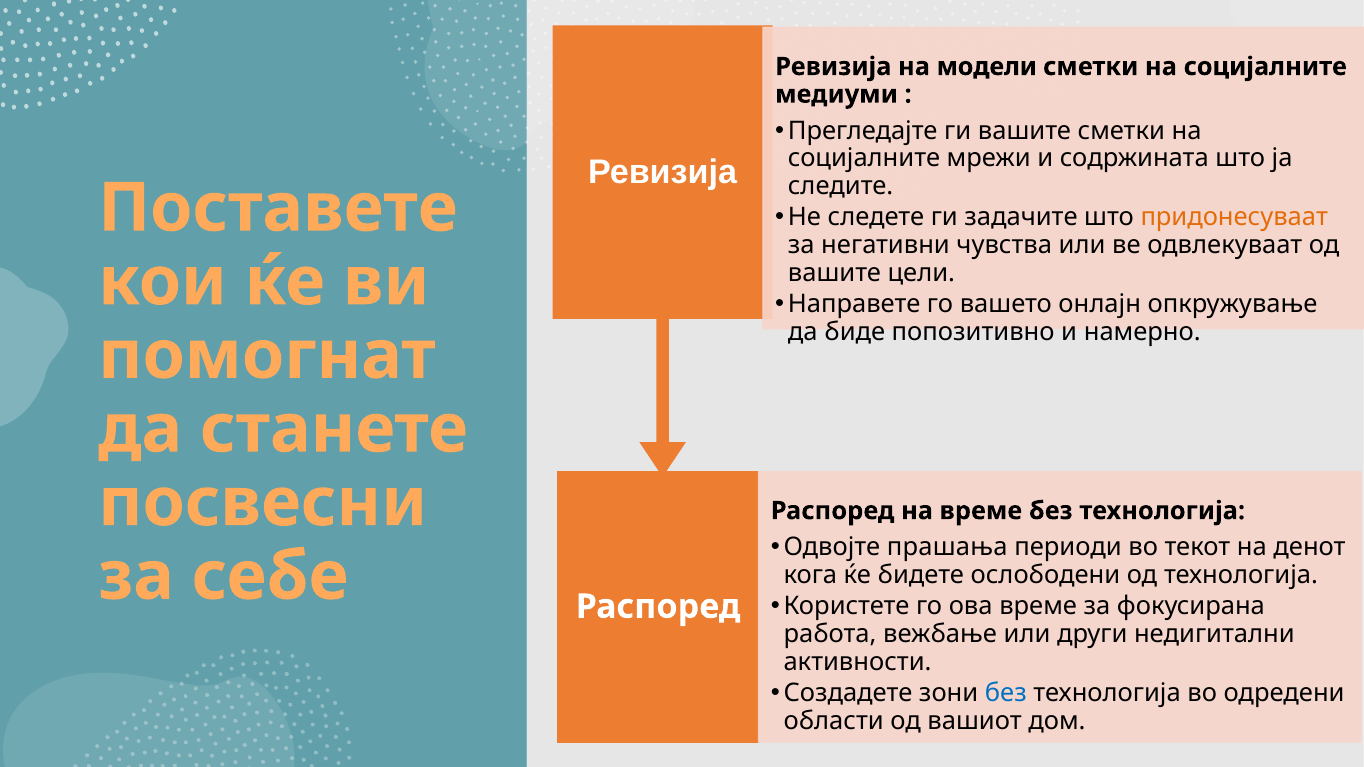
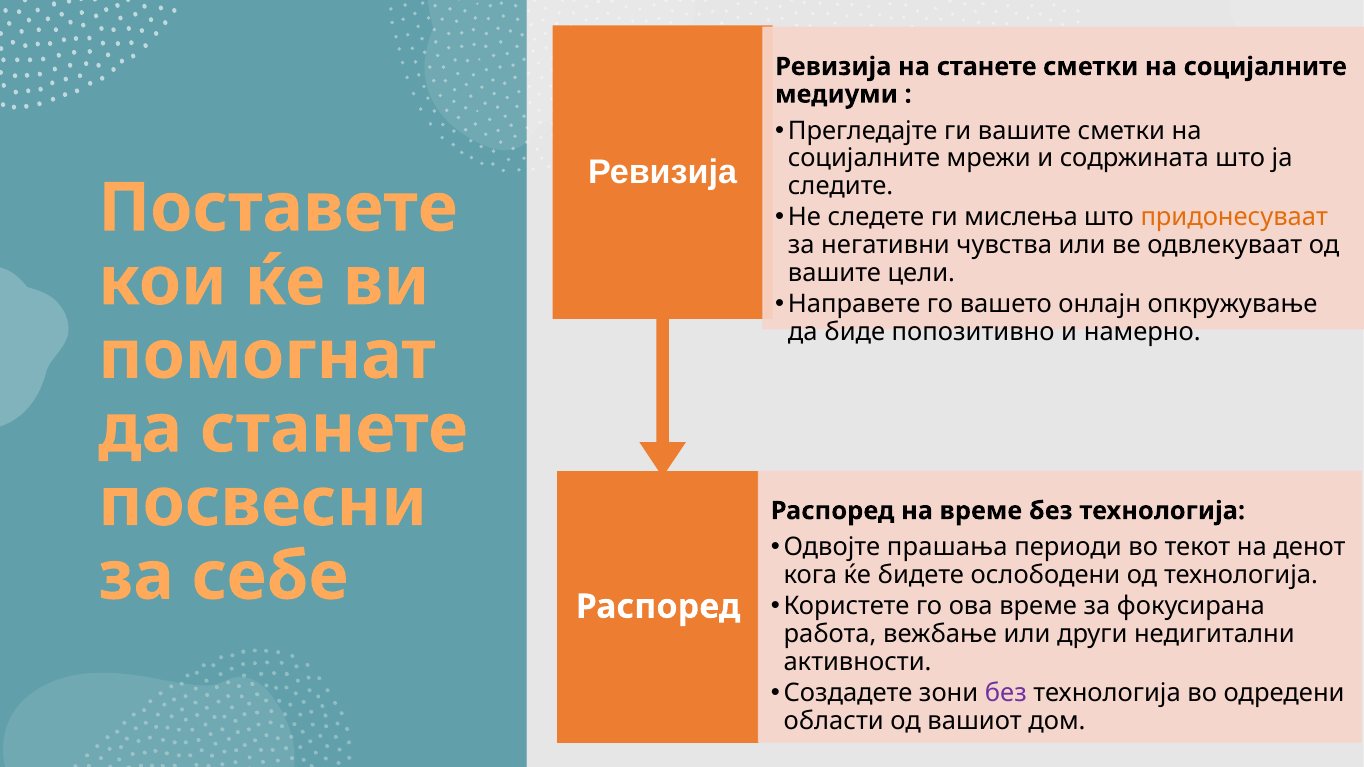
на модели: модели -> станете
задачите: задачите -> мислења
без at (1006, 693) colour: blue -> purple
